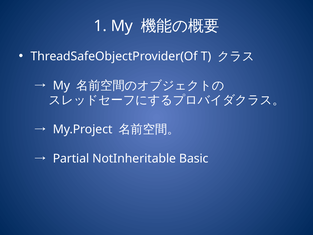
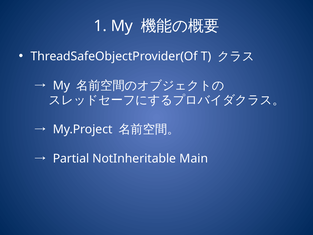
Basic: Basic -> Main
